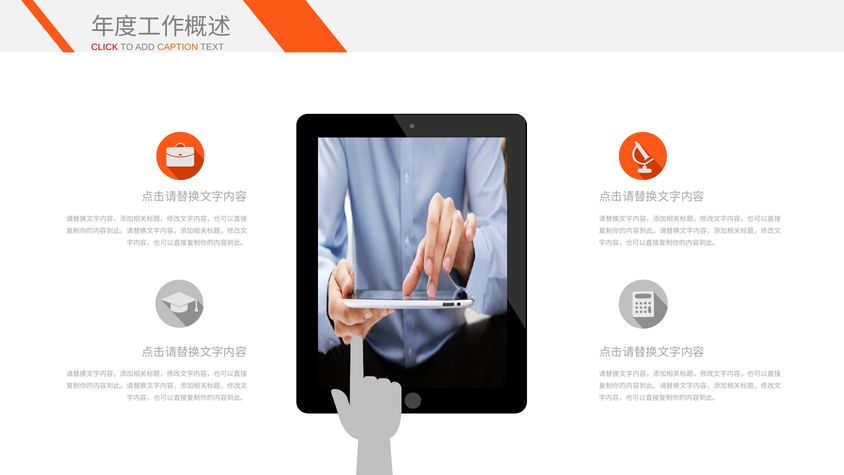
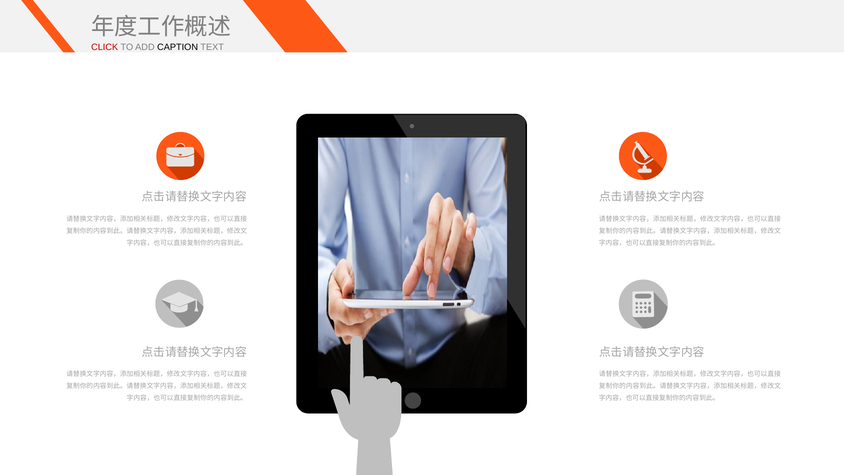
CAPTION colour: orange -> black
